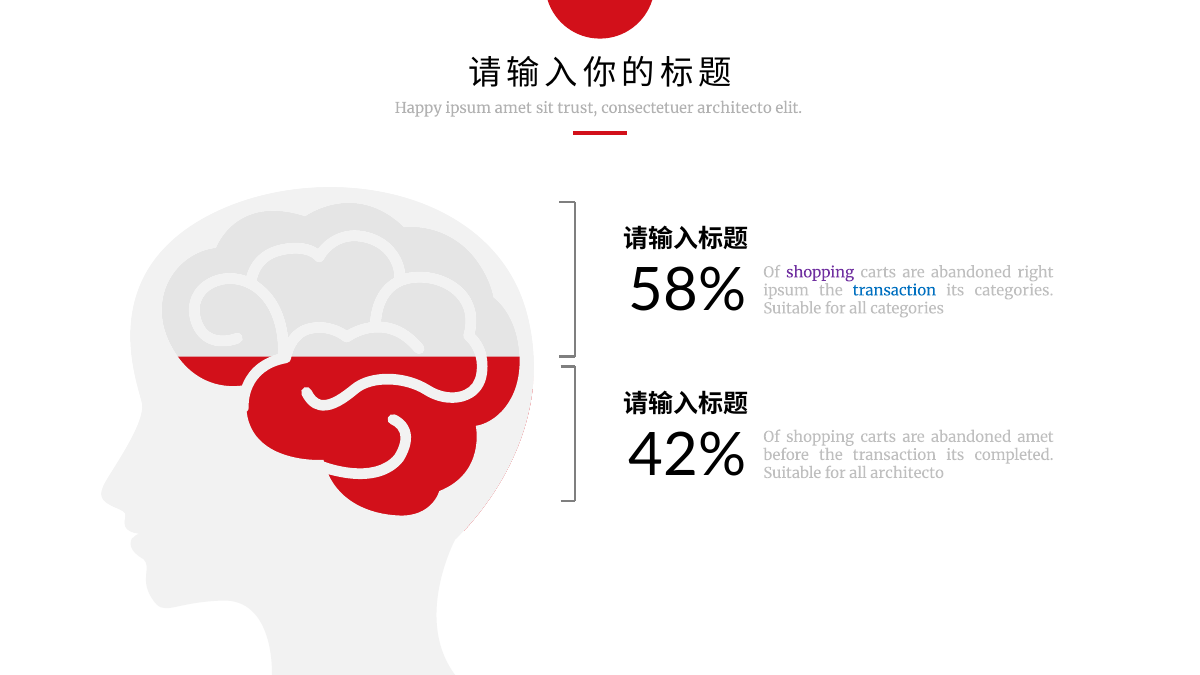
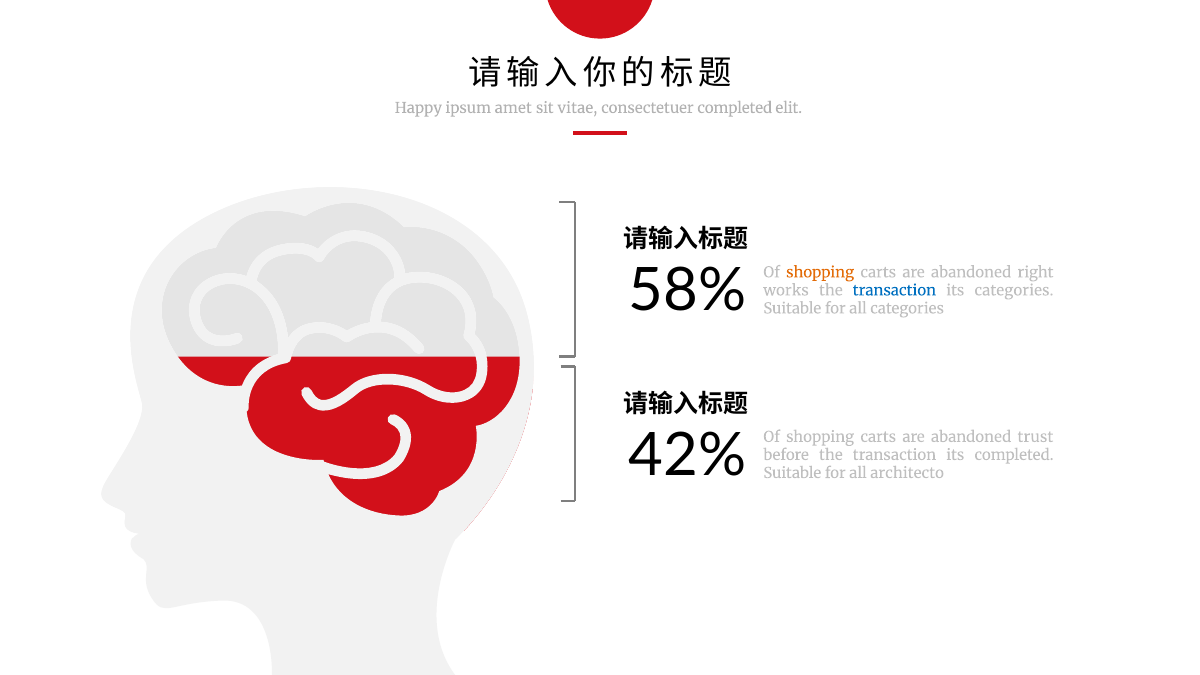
trust: trust -> vitae
consectetuer architecto: architecto -> completed
shopping at (820, 272) colour: purple -> orange
ipsum at (786, 290): ipsum -> works
abandoned amet: amet -> trust
